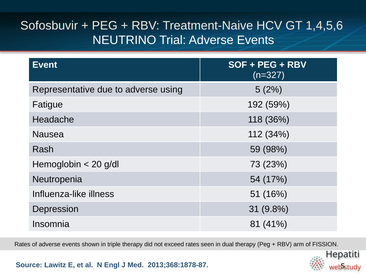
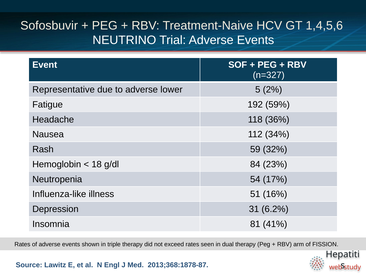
using: using -> lower
98%: 98% -> 32%
20: 20 -> 18
73: 73 -> 84
9.8%: 9.8% -> 6.2%
